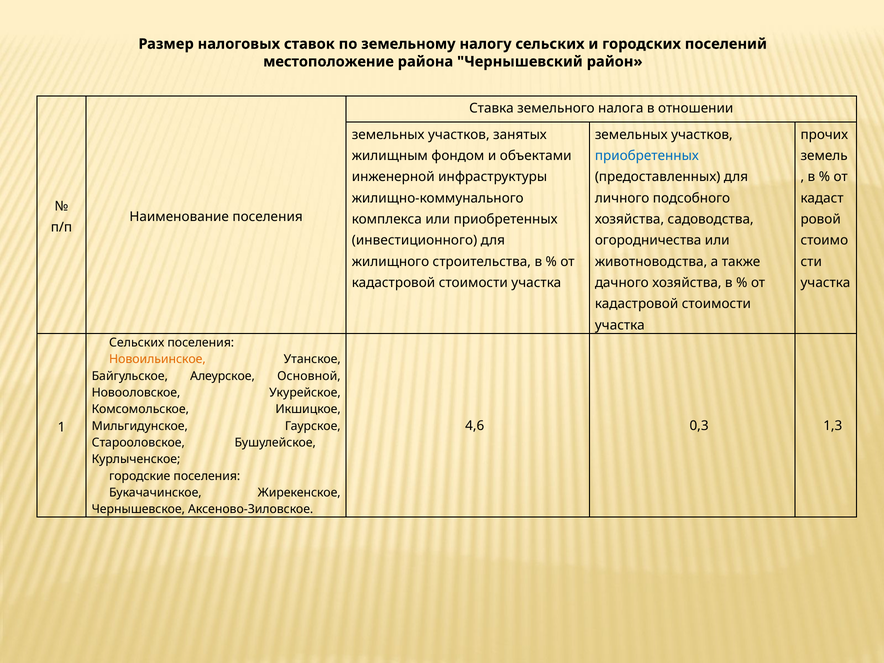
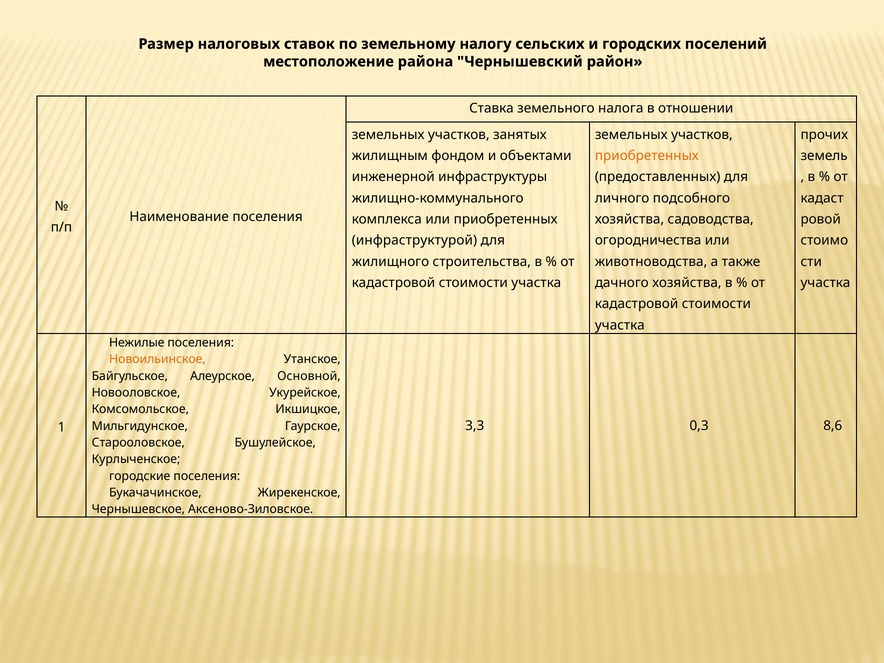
приобретенных at (647, 156) colour: blue -> orange
инвестиционного: инвестиционного -> инфраструктурой
Сельских at (137, 343): Сельских -> Нежилые
4,6: 4,6 -> 3,3
1,3: 1,3 -> 8,6
